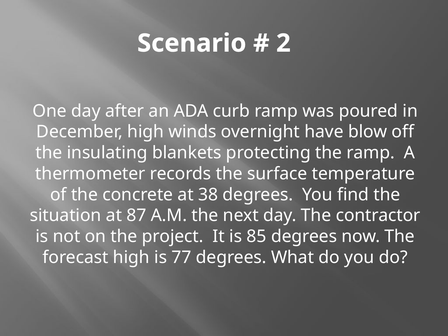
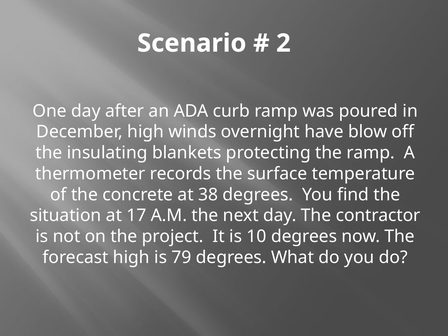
87: 87 -> 17
85: 85 -> 10
77: 77 -> 79
